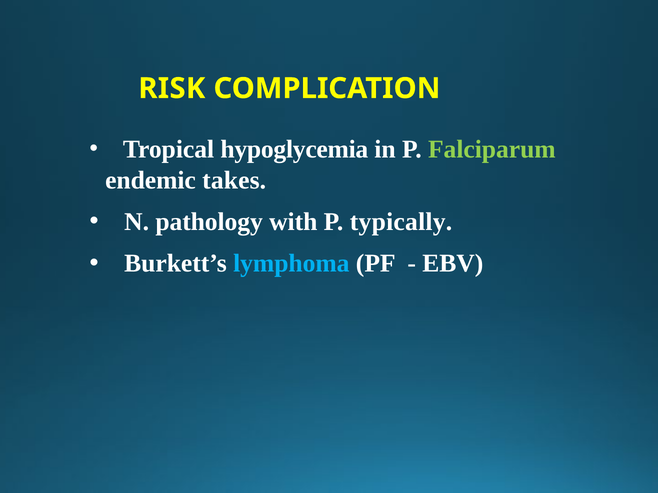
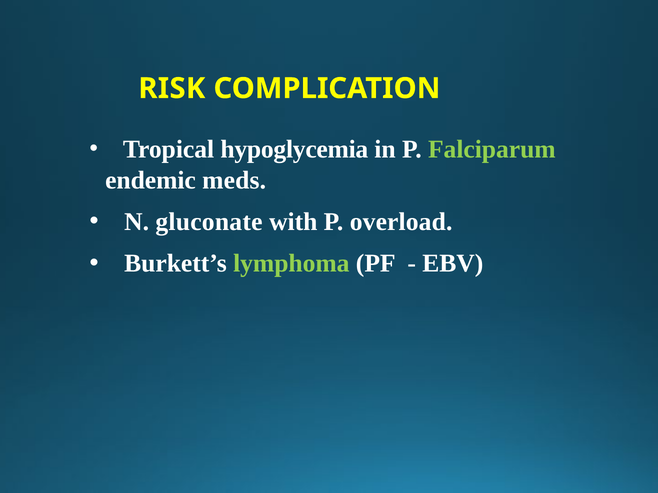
takes: takes -> meds
pathology: pathology -> gluconate
typically: typically -> overload
lymphoma colour: light blue -> light green
